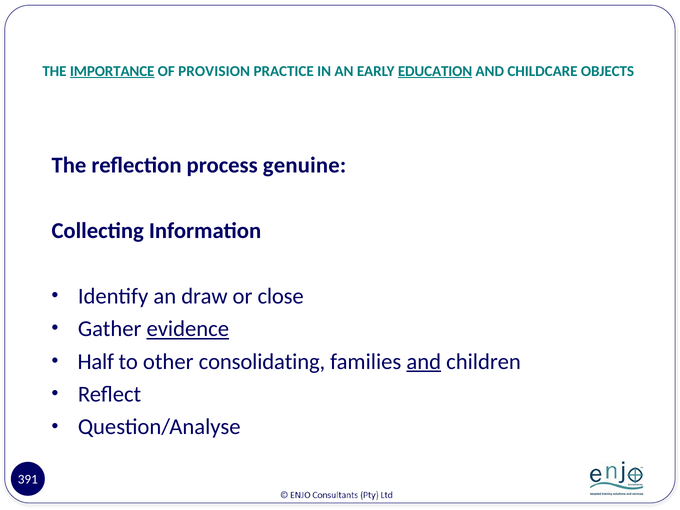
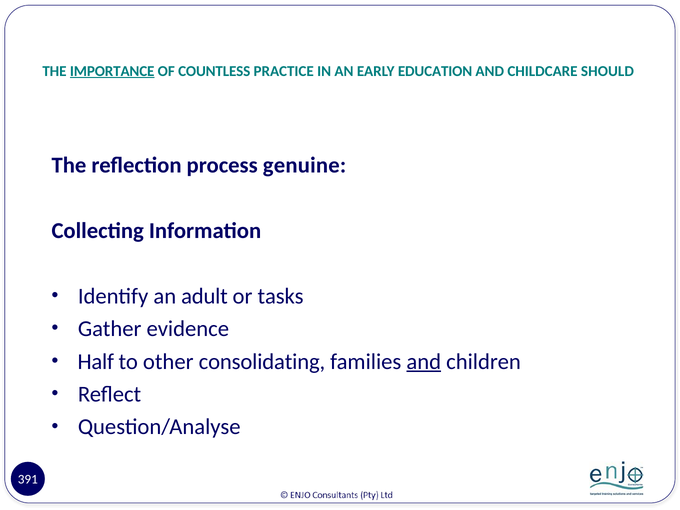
PROVISION: PROVISION -> COUNTLESS
EDUCATION underline: present -> none
OBJECTS: OBJECTS -> SHOULD
draw: draw -> adult
close: close -> tasks
evidence underline: present -> none
